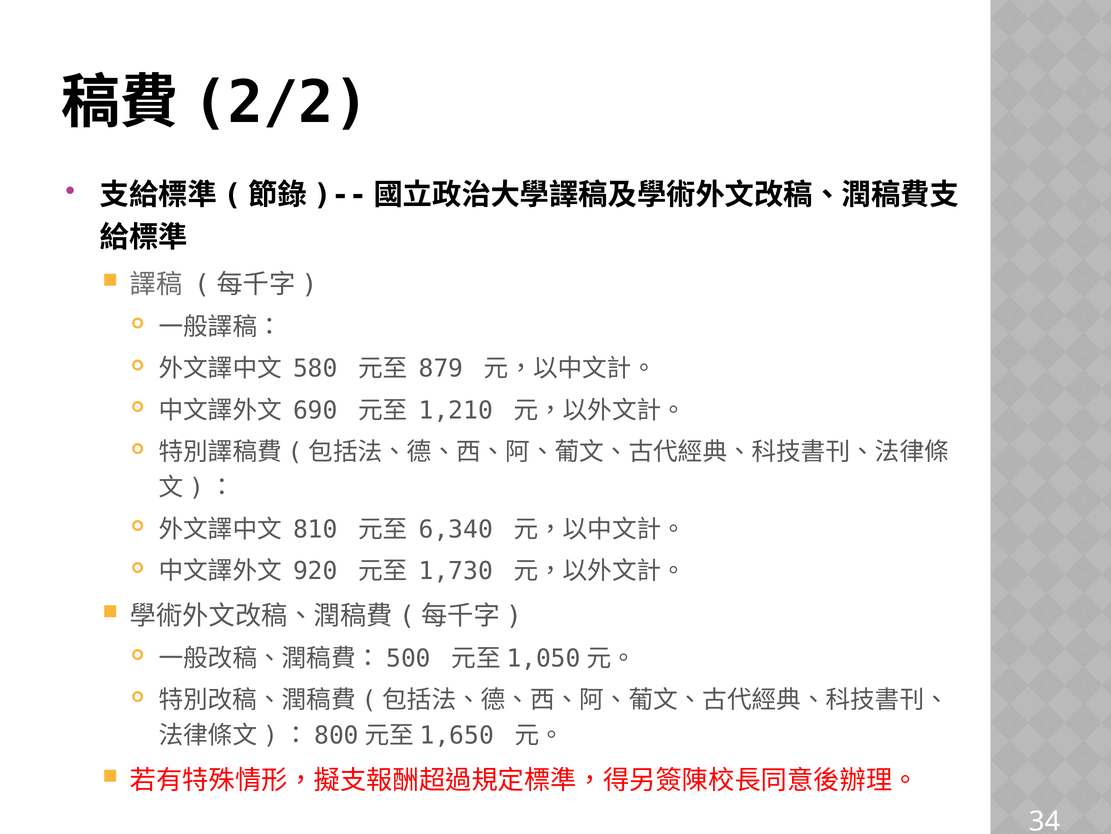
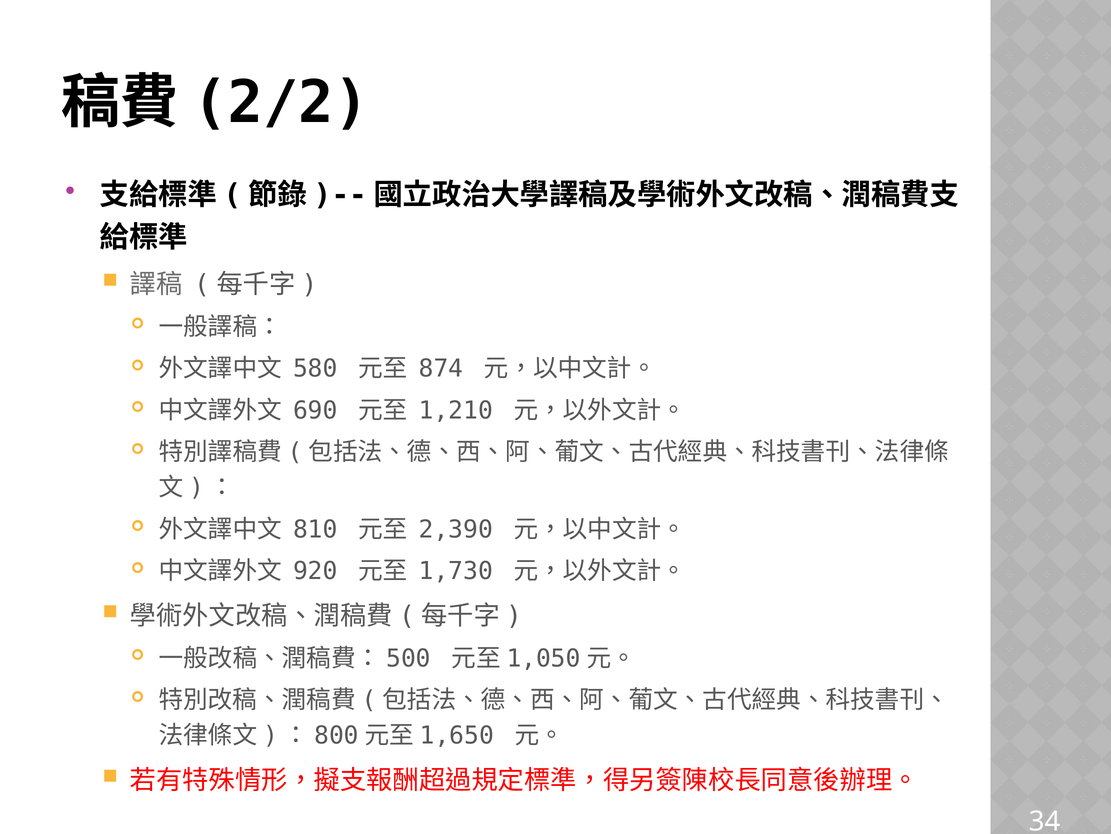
879: 879 -> 874
6,340: 6,340 -> 2,390
